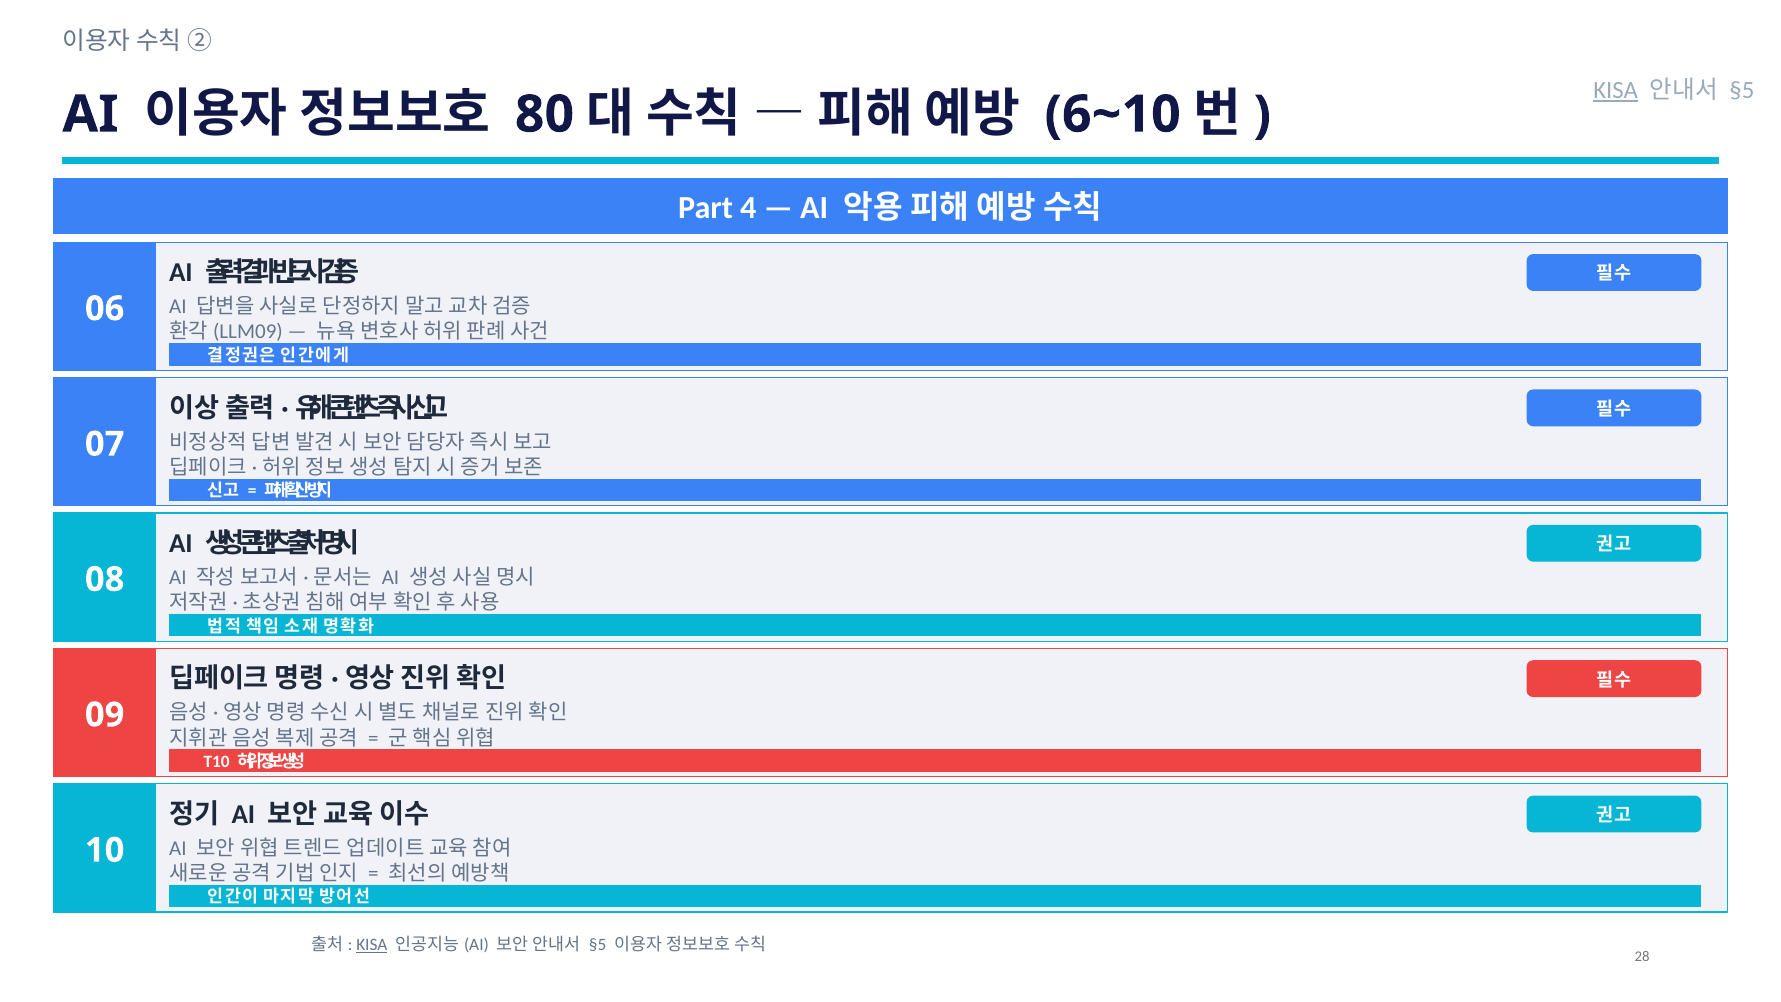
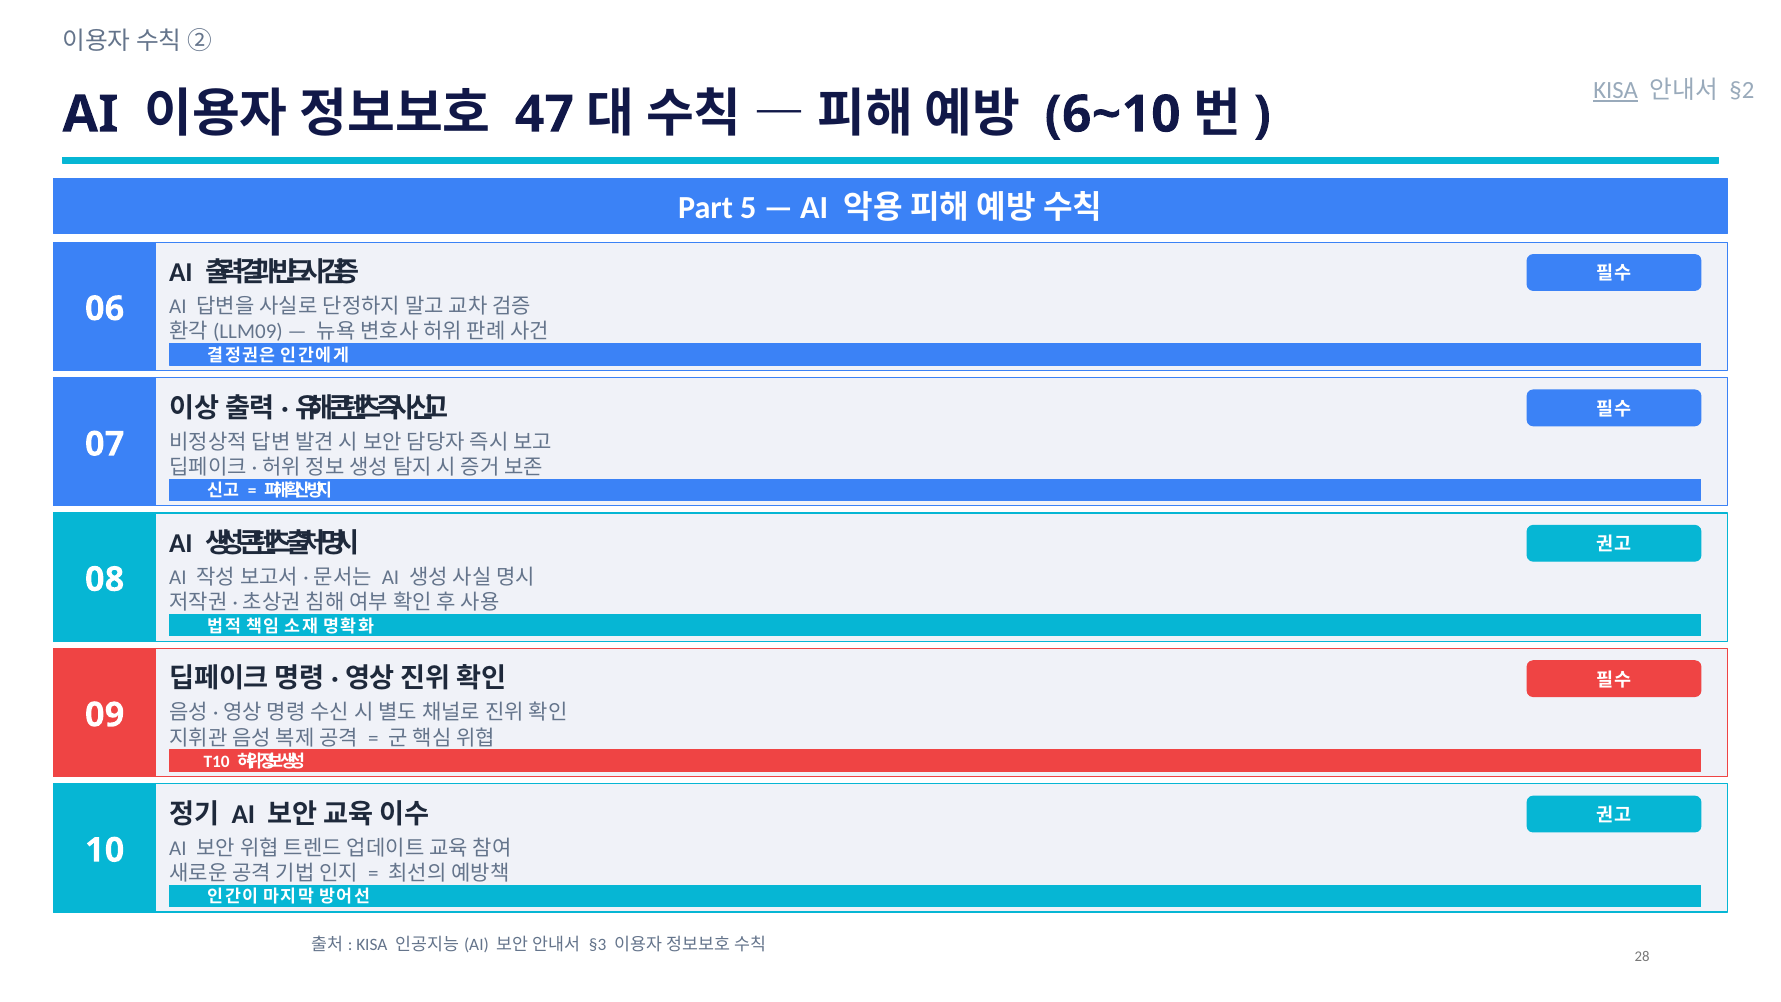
§5 at (1742, 90): §5 -> §2
80: 80 -> 47
4: 4 -> 5
KISA at (372, 945) underline: present -> none
§5 at (598, 945): §5 -> §3
